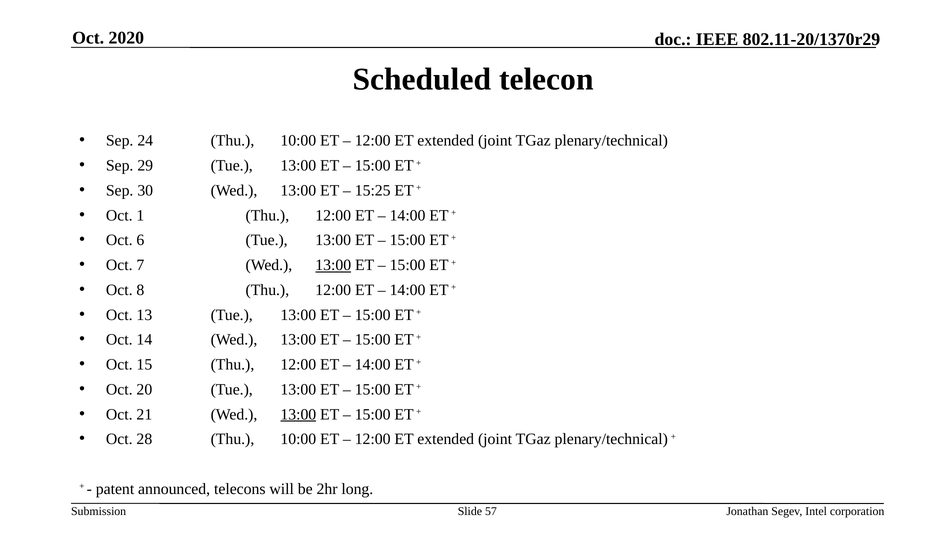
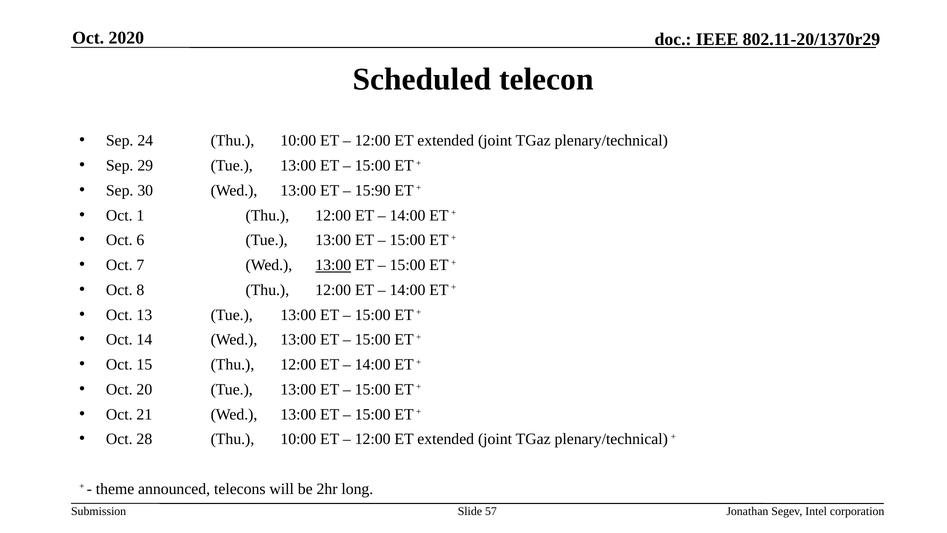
15:25: 15:25 -> 15:90
13:00 at (298, 414) underline: present -> none
patent: patent -> theme
